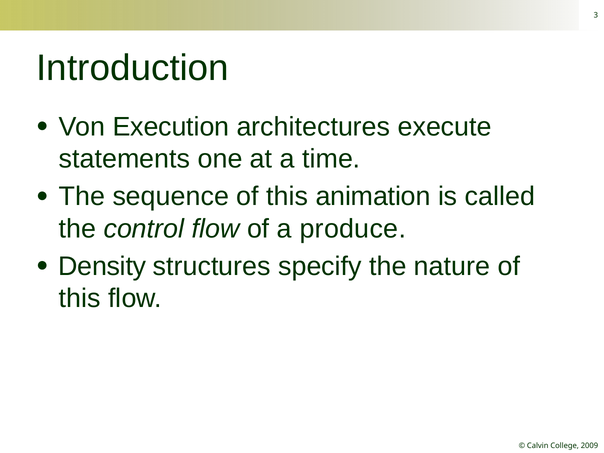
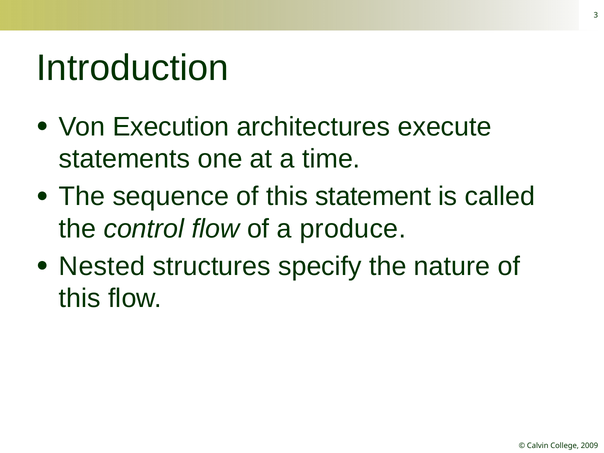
animation: animation -> statement
Density: Density -> Nested
